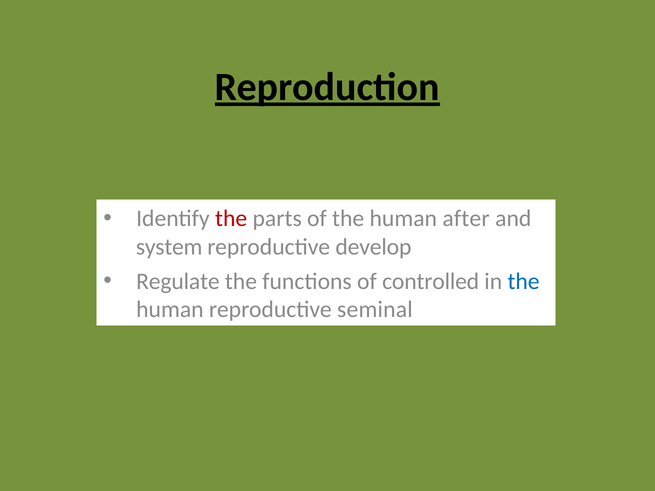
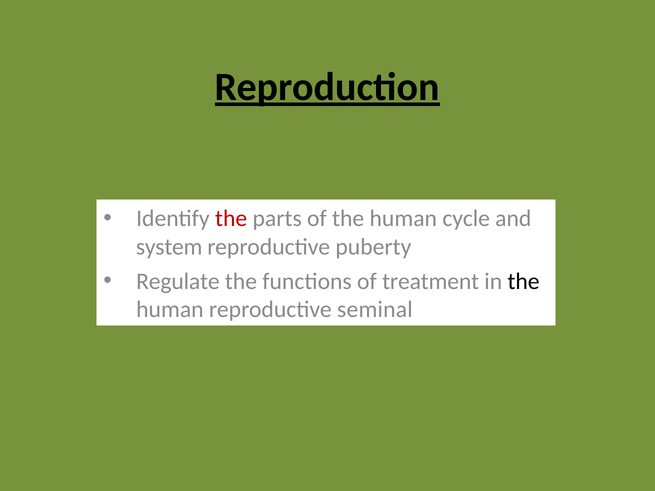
after: after -> cycle
develop: develop -> puberty
controlled: controlled -> treatment
the at (524, 281) colour: blue -> black
